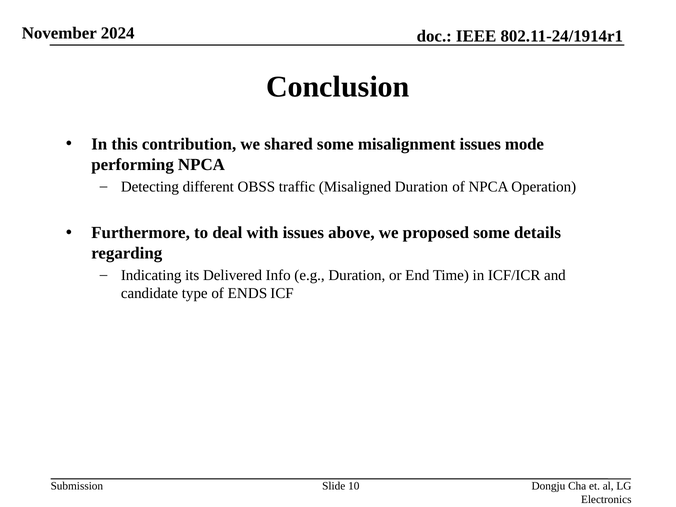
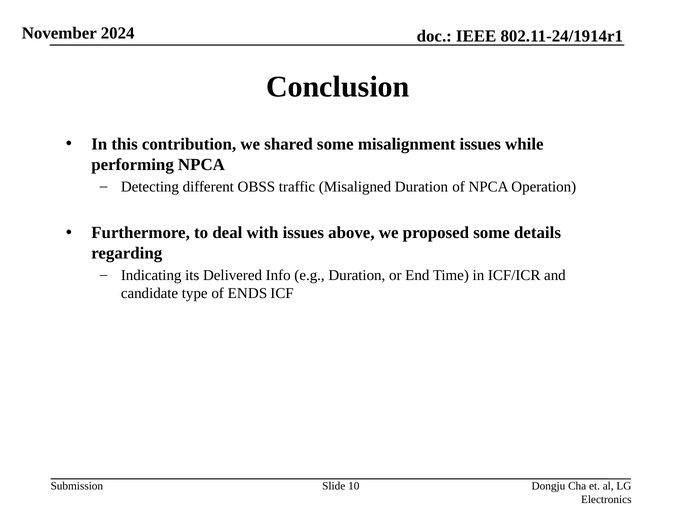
mode: mode -> while
